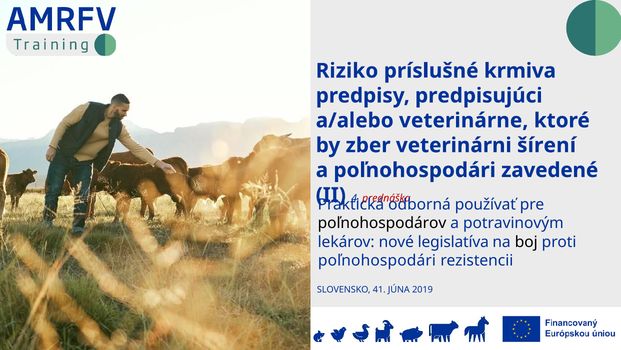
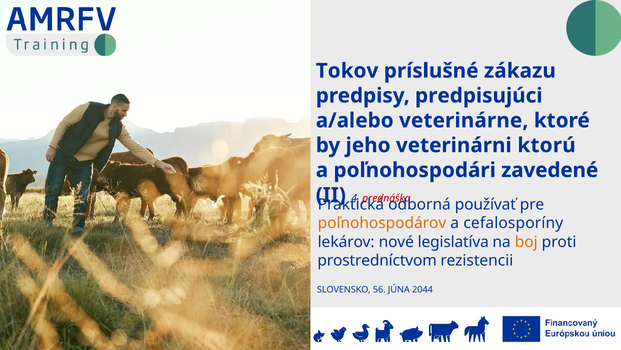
Riziko: Riziko -> Tokov
krmiva: krmiva -> zákazu
zber: zber -> jeho
šírení: šírení -> ktorú
poľnohospodárov colour: black -> orange
potravinovým: potravinovým -> cefalosporíny
boj colour: black -> orange
poľnohospodári at (377, 261): poľnohospodári -> prostredníctvom
41: 41 -> 56
2019: 2019 -> 2044
